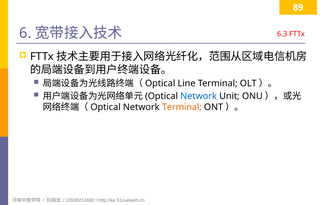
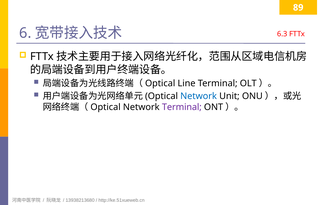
Terminal at (182, 107) colour: orange -> purple
